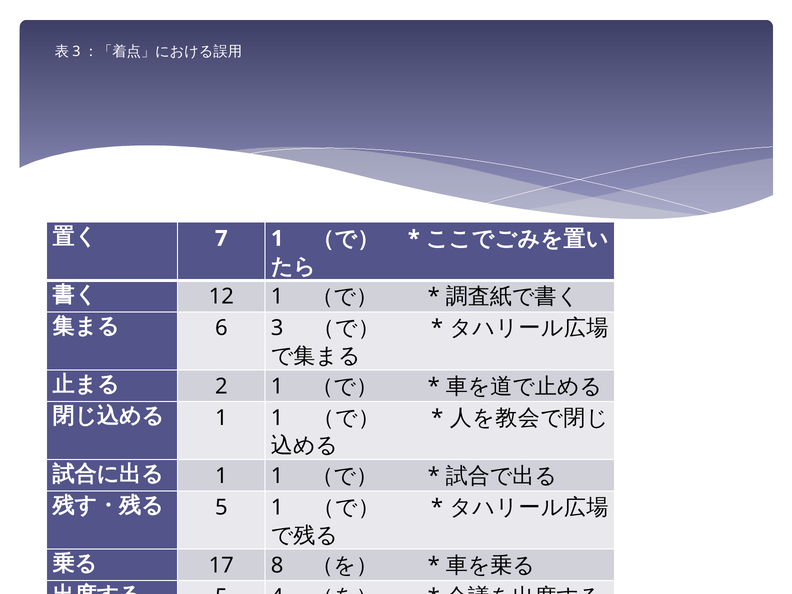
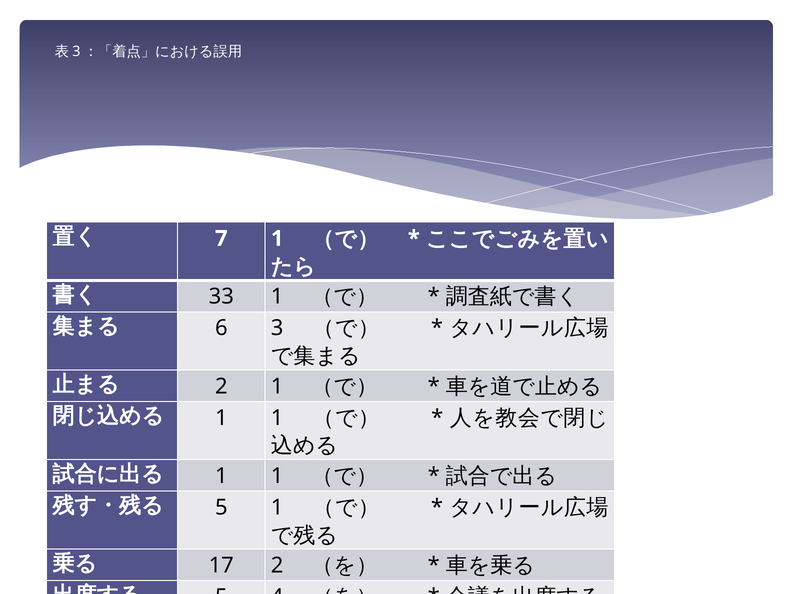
12 at (221, 297): 12 -> 33
17 8: 8 -> 2
